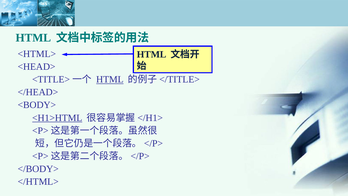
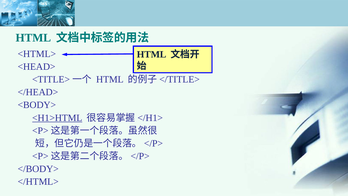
HTML at (110, 79) underline: present -> none
